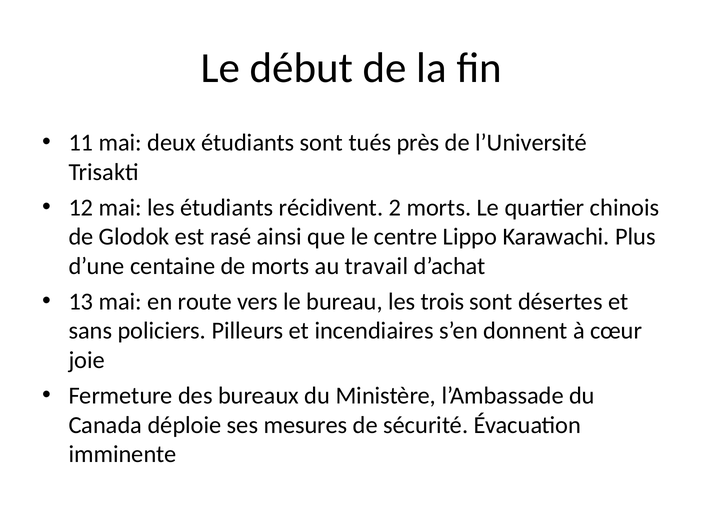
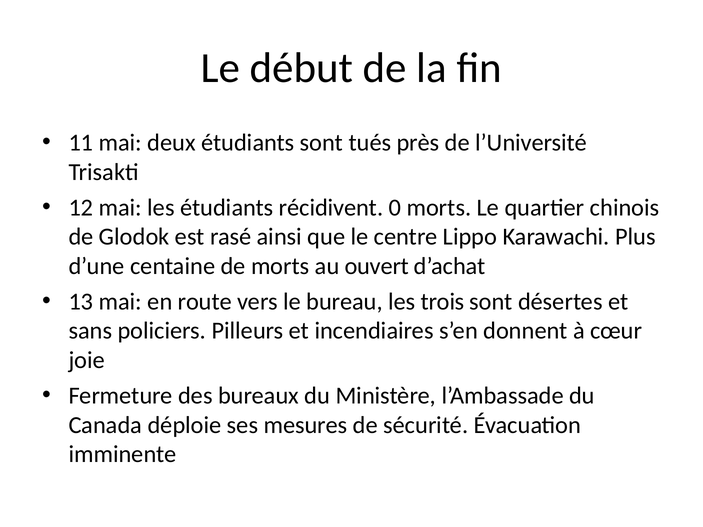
2: 2 -> 0
travail: travail -> ouvert
